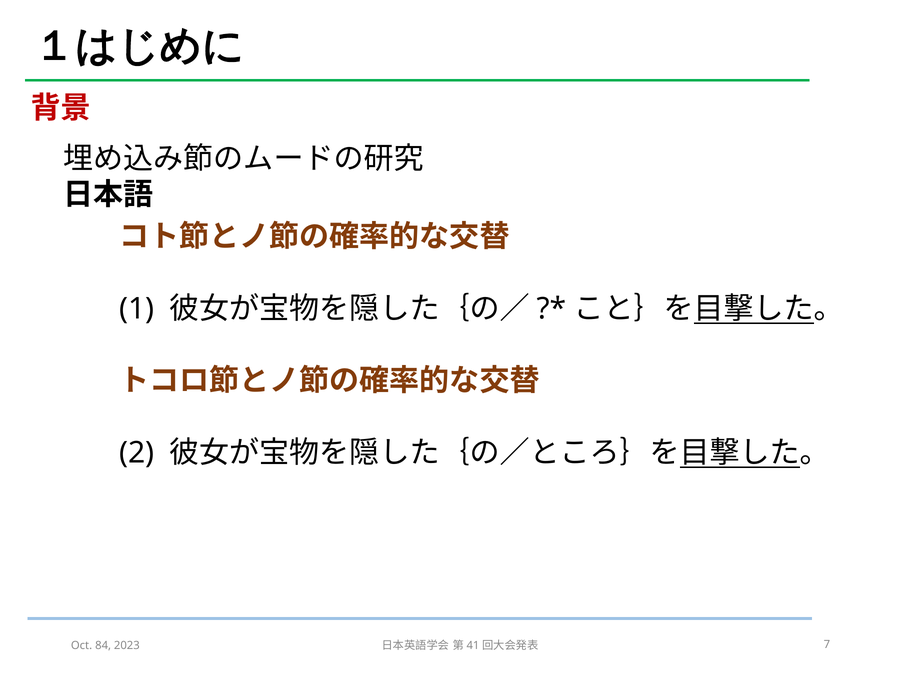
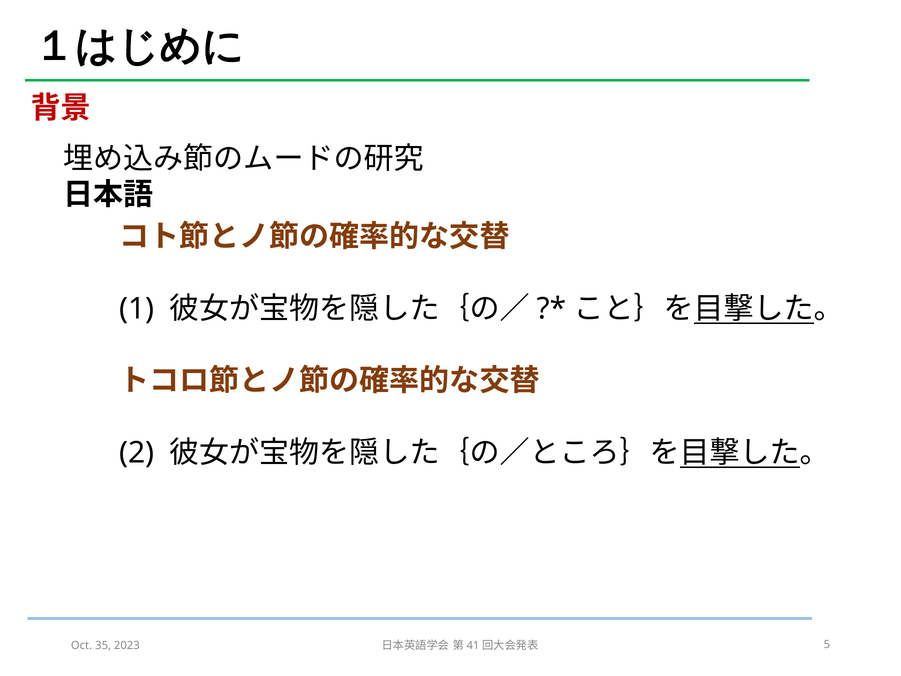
84: 84 -> 35
7: 7 -> 5
